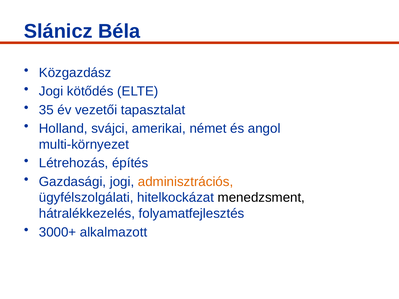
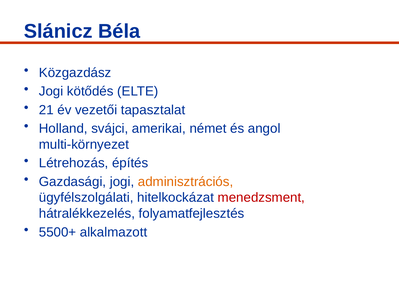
35: 35 -> 21
menedzsment colour: black -> red
3000+: 3000+ -> 5500+
